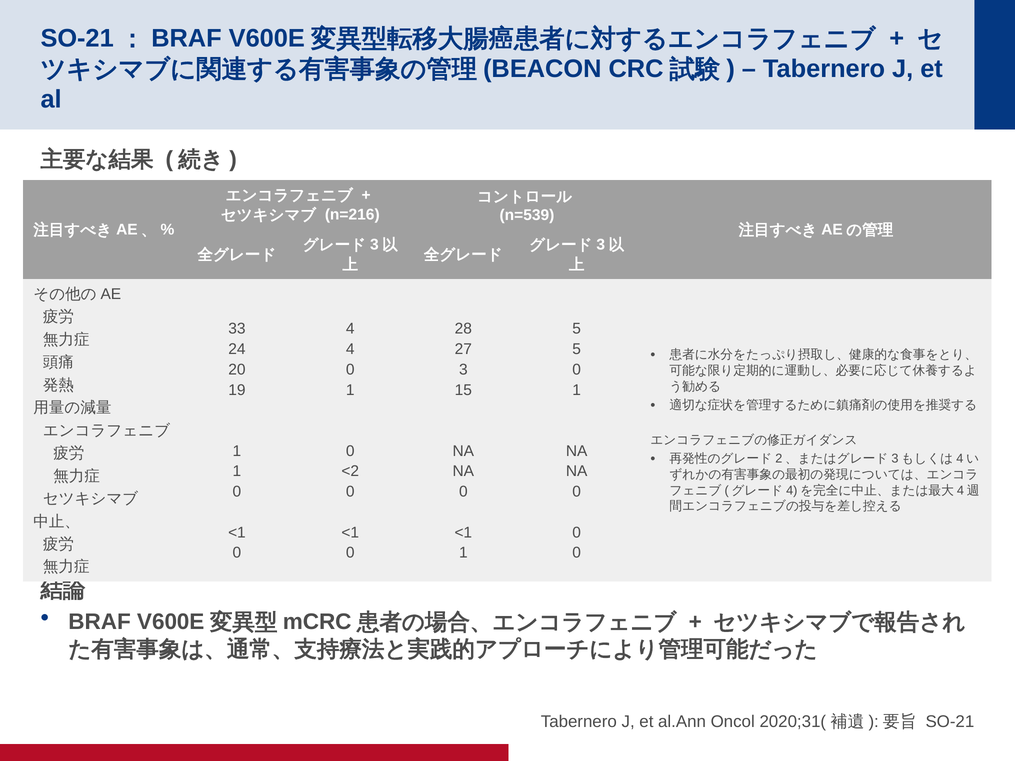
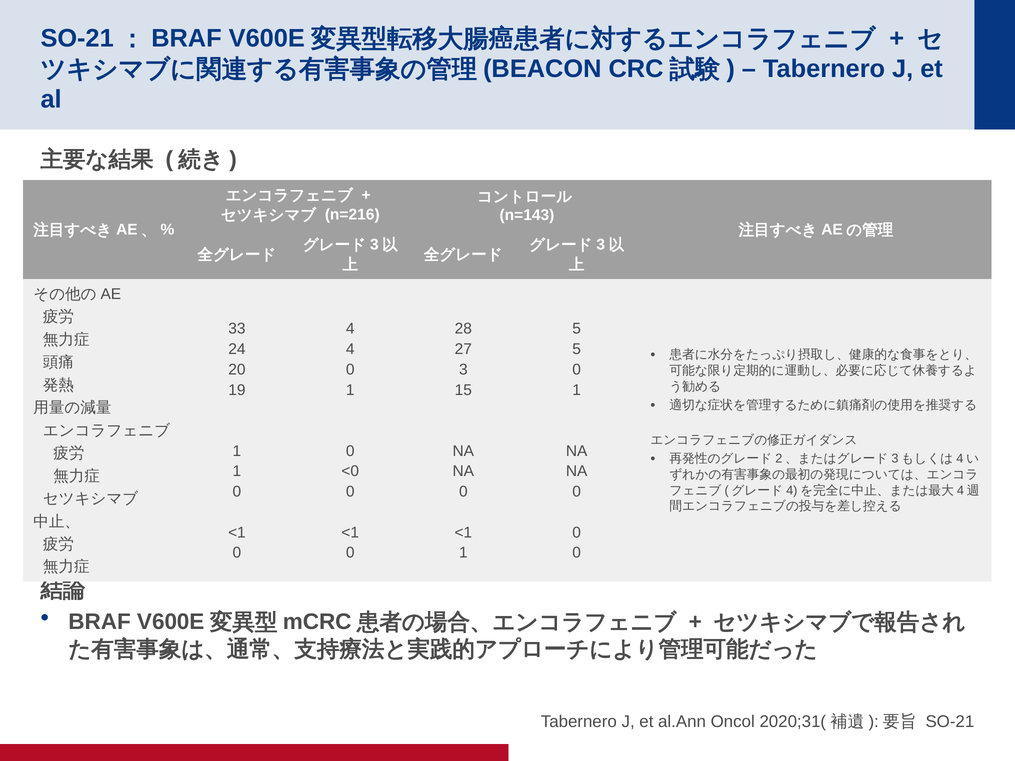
n=539: n=539 -> n=143
<2: <2 -> <0
